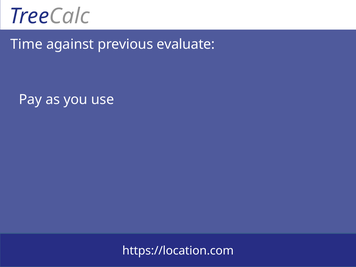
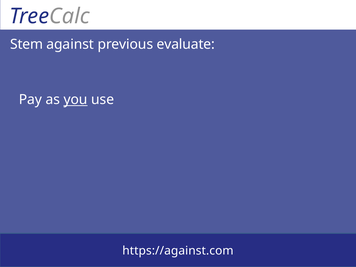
Time: Time -> Stem
you underline: none -> present
https://location.com: https://location.com -> https://against.com
